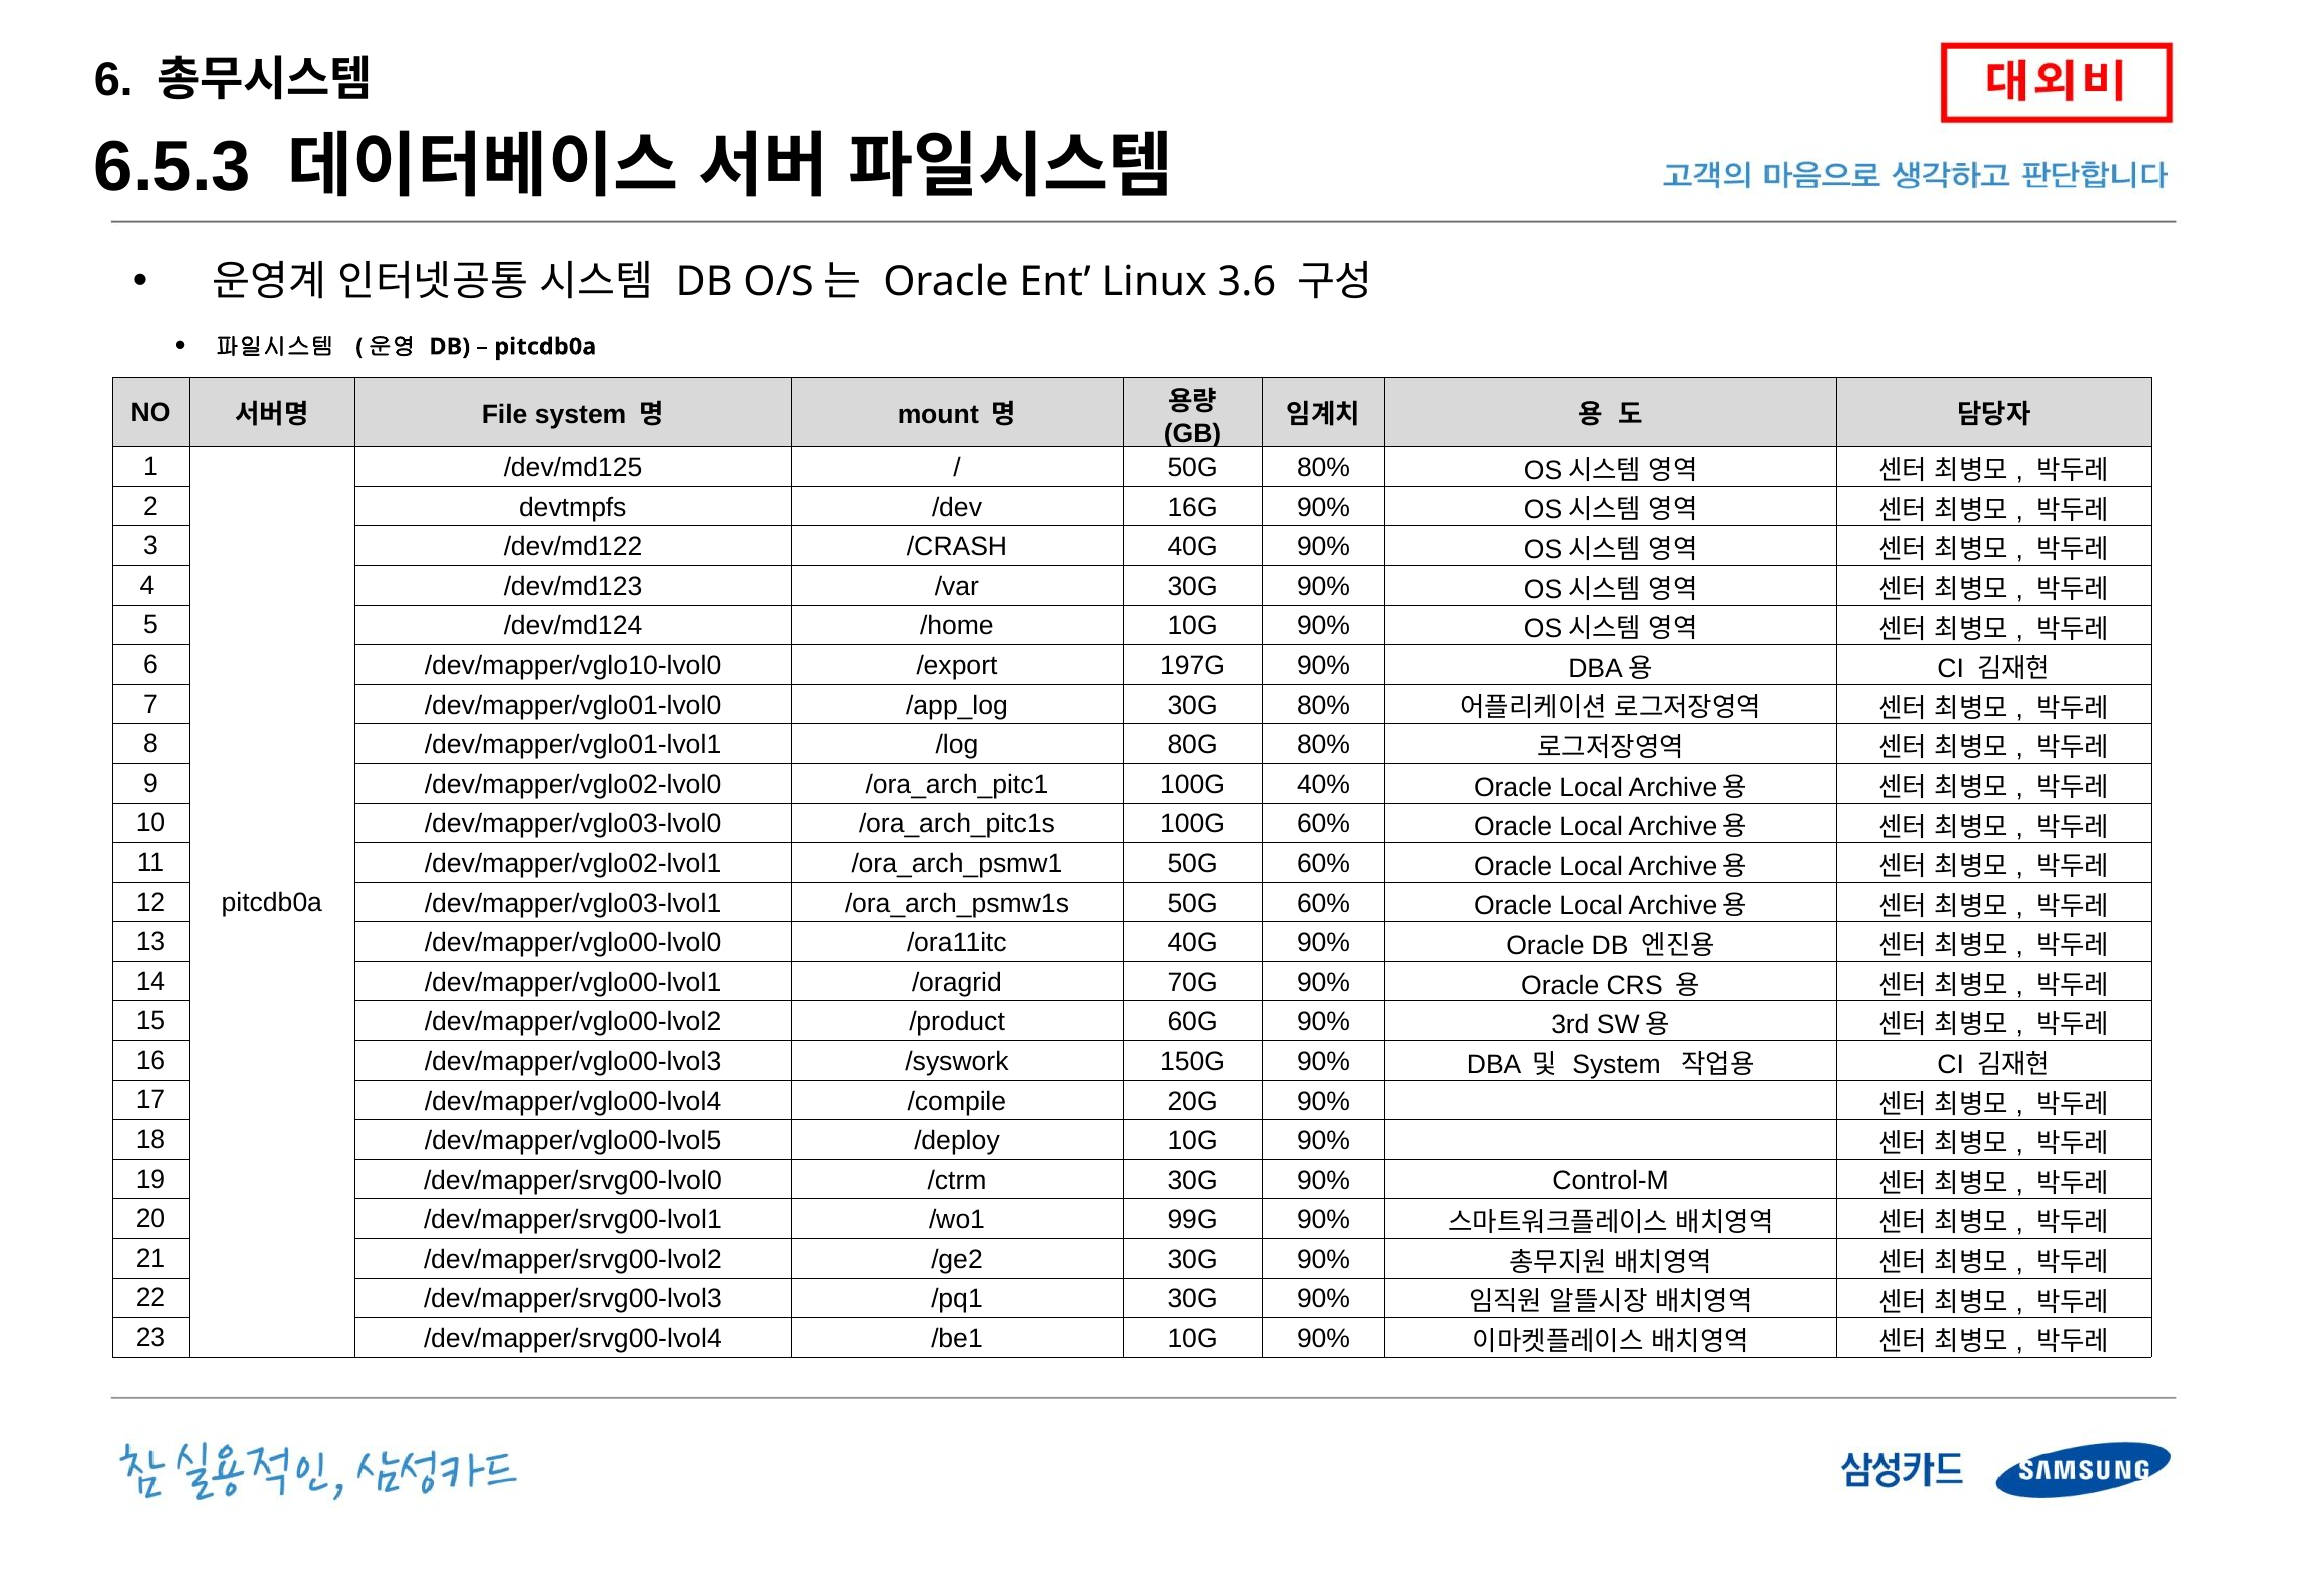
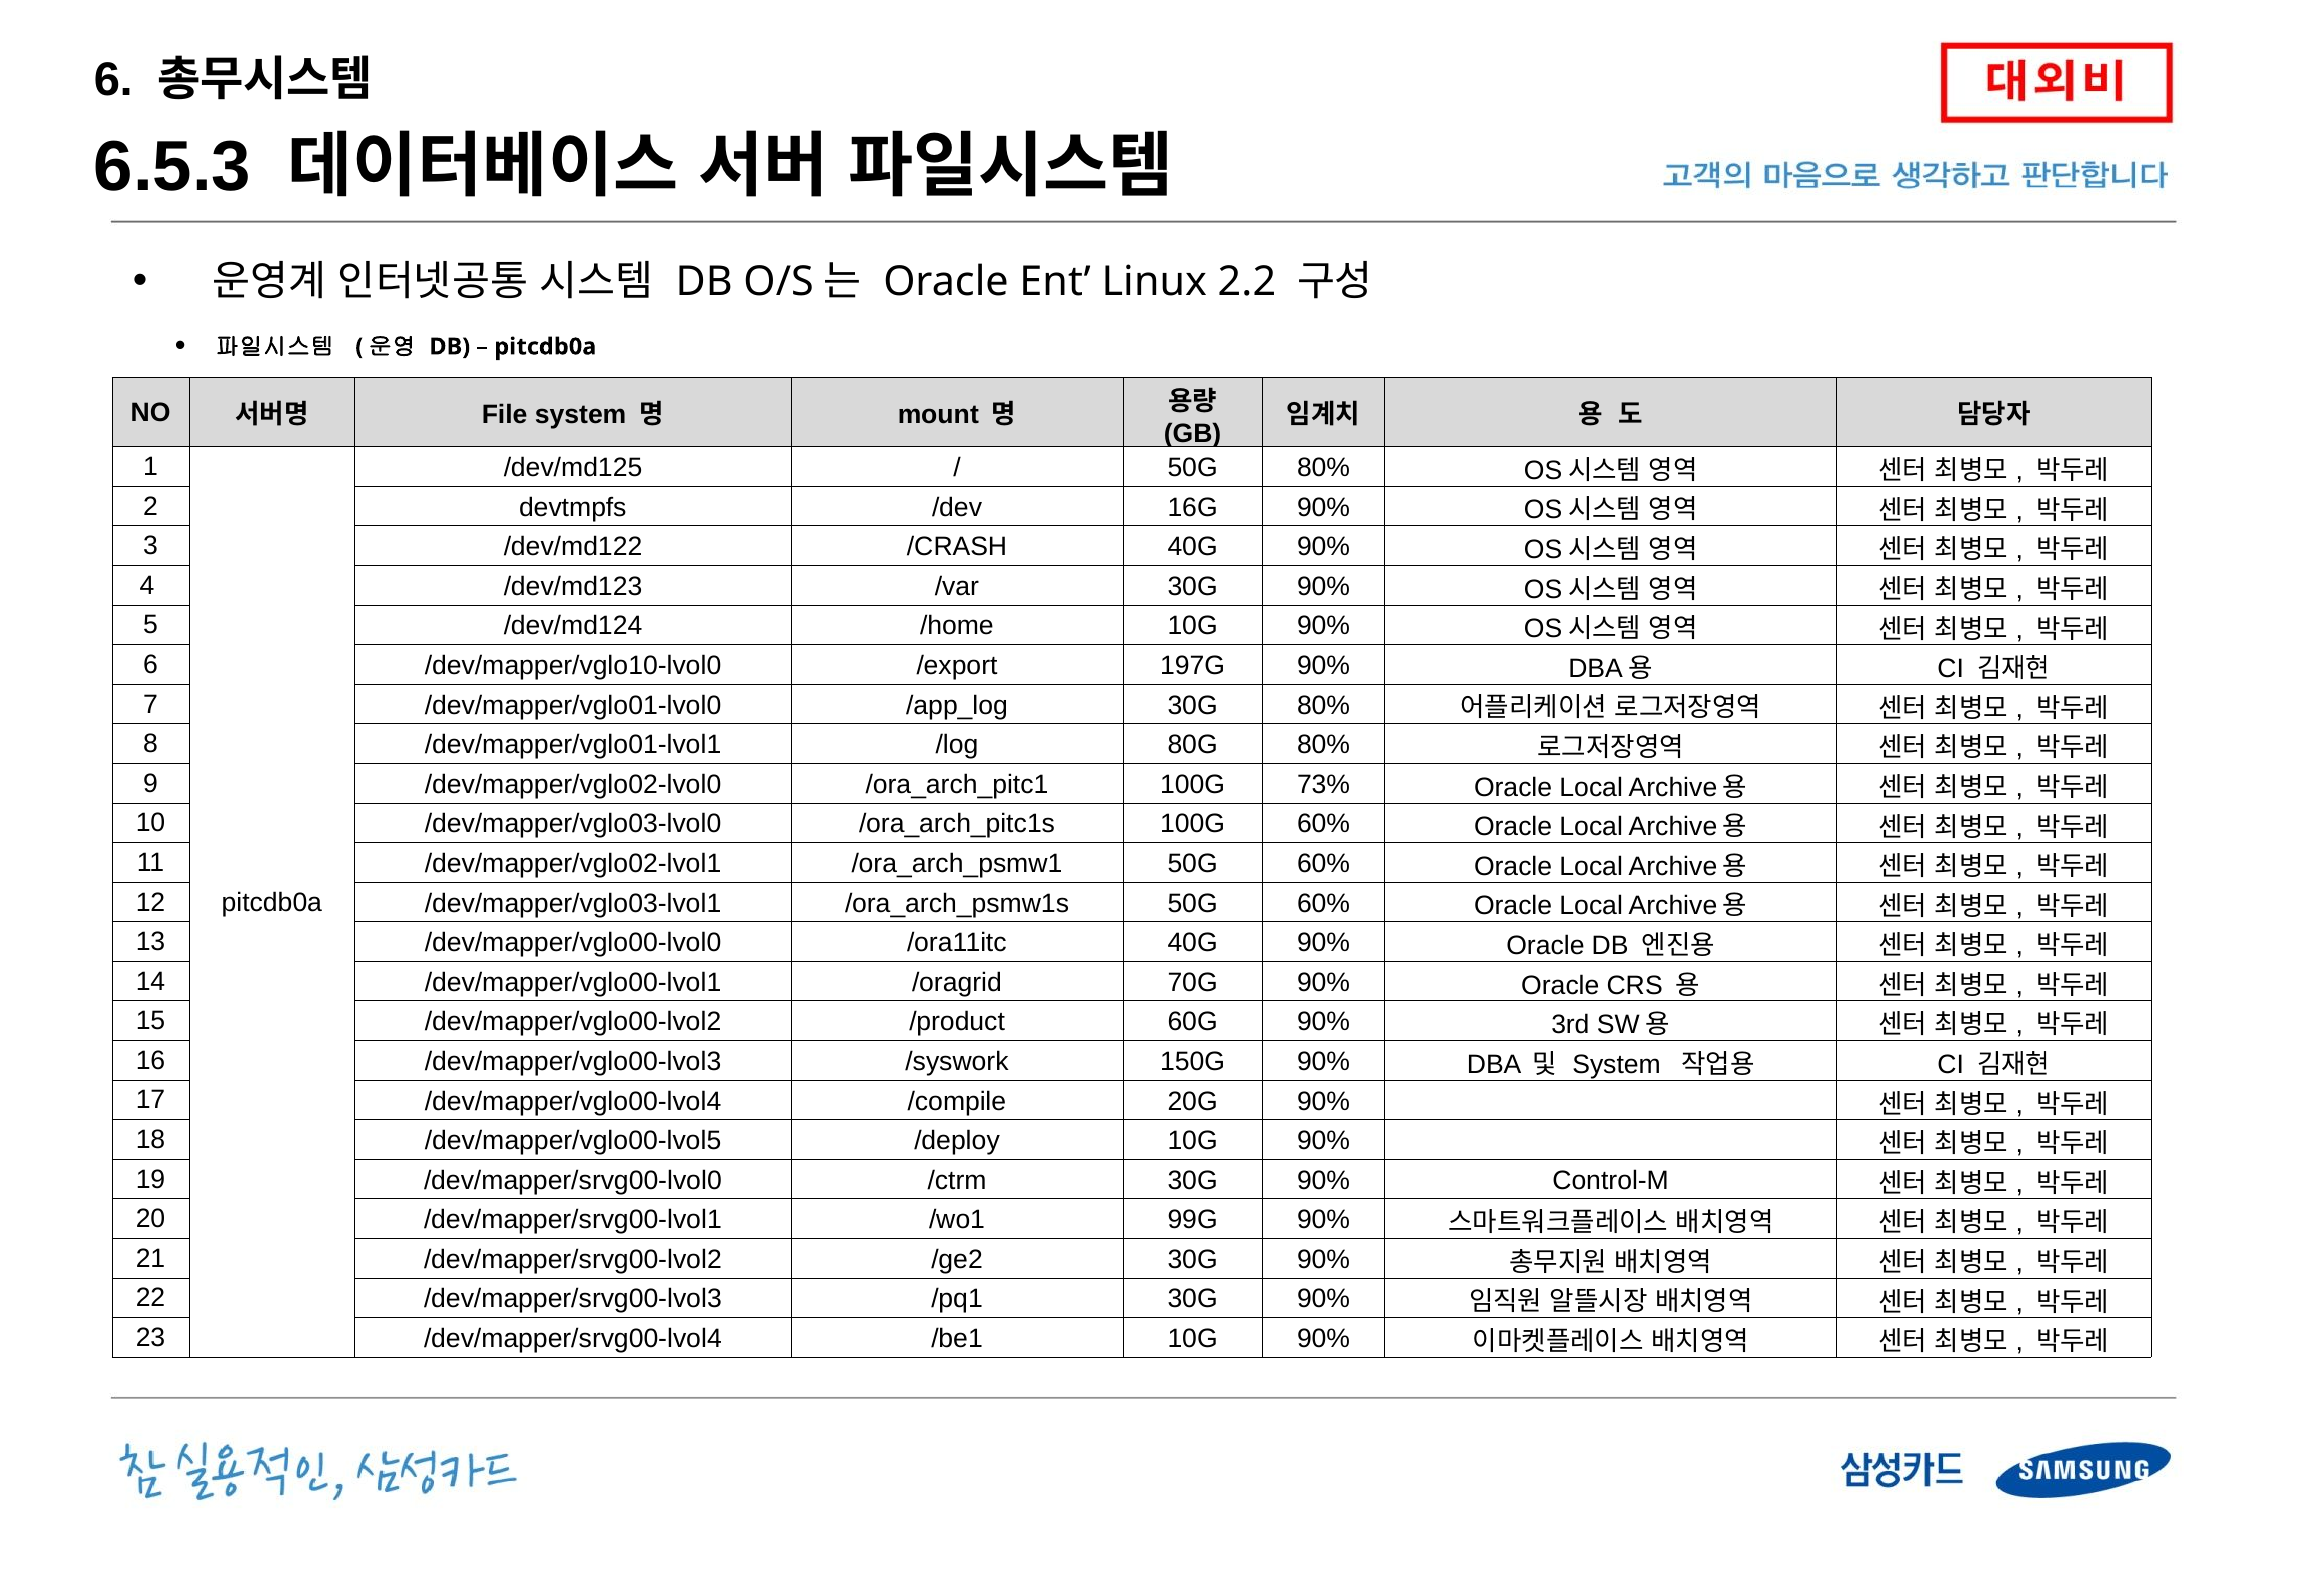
3.6: 3.6 -> 2.2
40%: 40% -> 73%
